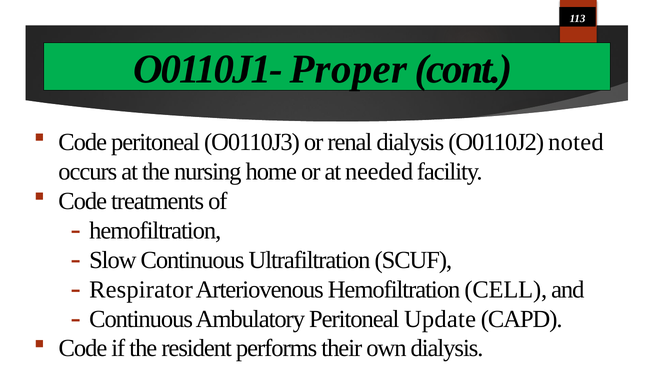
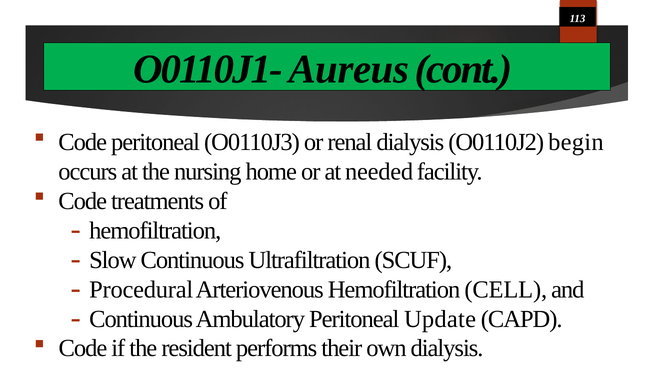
Proper: Proper -> Aureus
noted: noted -> begin
Respirator: Respirator -> Procedural
